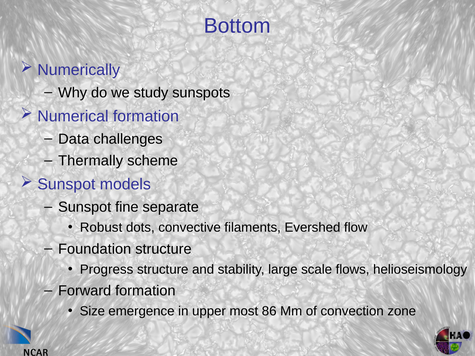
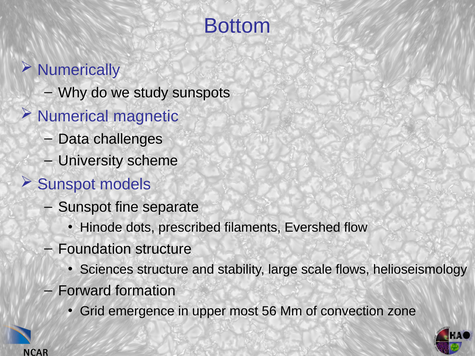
Numerical formation: formation -> magnetic
Thermally: Thermally -> University
Robust: Robust -> Hinode
convective: convective -> prescribed
Progress: Progress -> Sciences
Size: Size -> Grid
86: 86 -> 56
